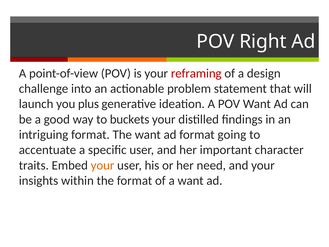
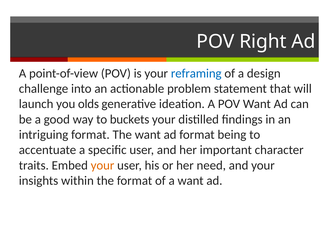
reframing colour: red -> blue
plus: plus -> olds
going: going -> being
